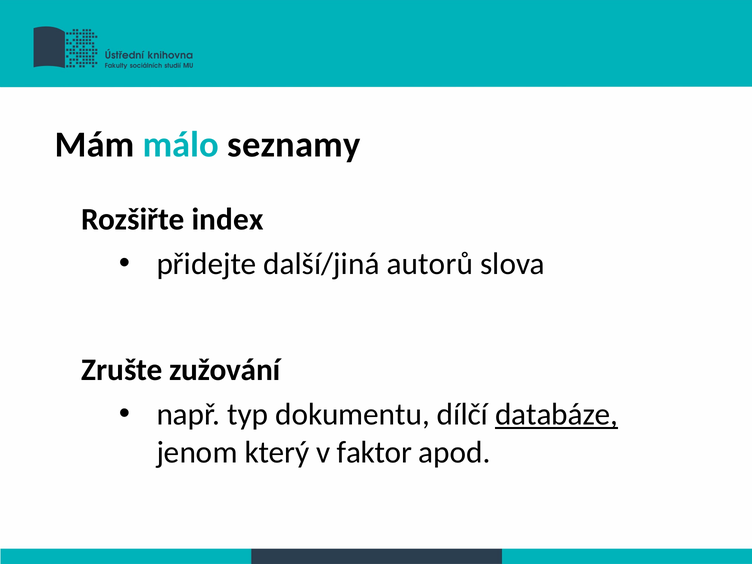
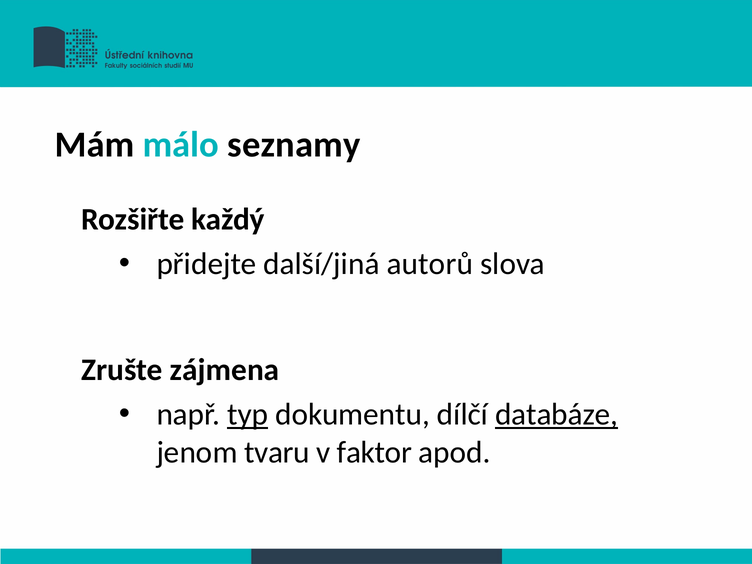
index: index -> každý
zužování: zužování -> zájmena
typ underline: none -> present
který: který -> tvaru
